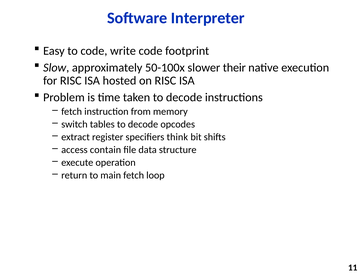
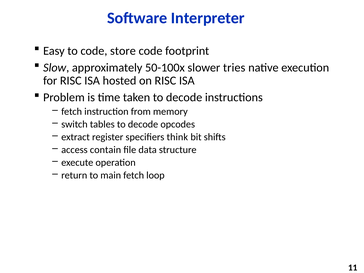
write: write -> store
their: their -> tries
